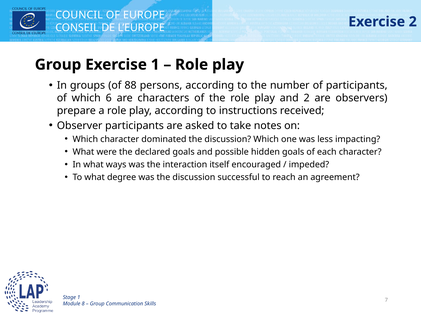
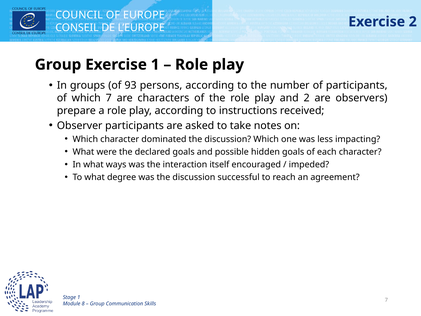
88: 88 -> 93
which 6: 6 -> 7
